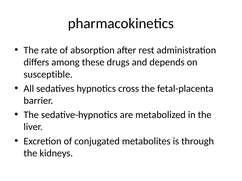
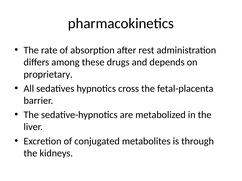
susceptible: susceptible -> proprietary
